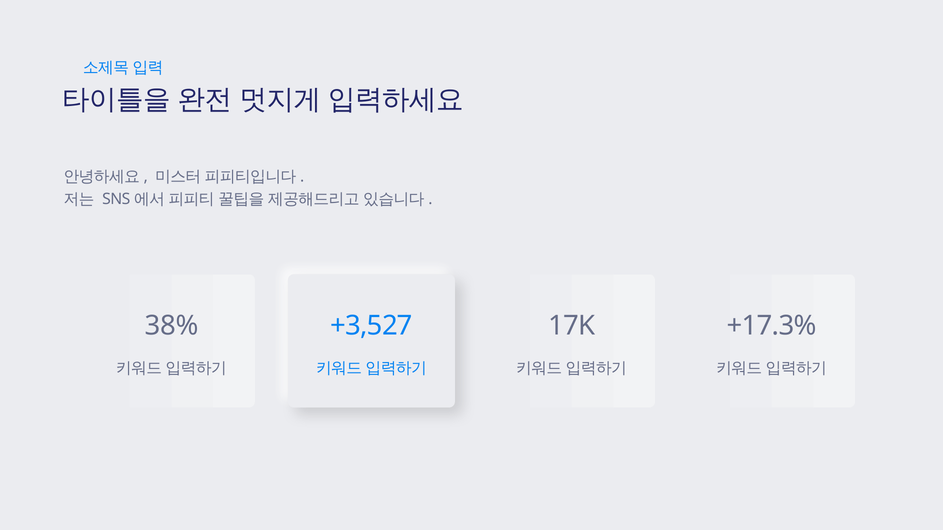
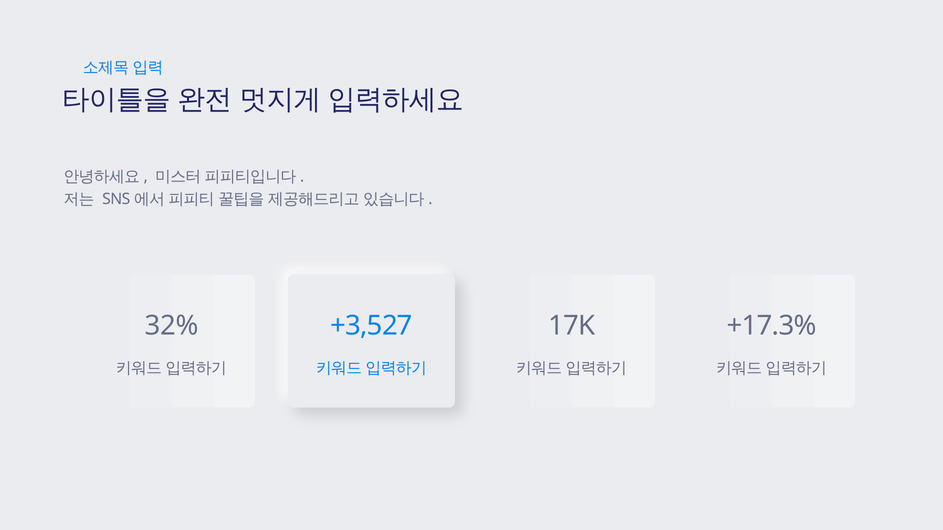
38%: 38% -> 32%
